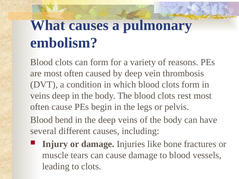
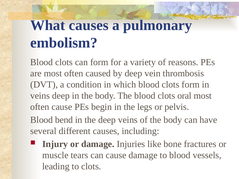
rest: rest -> oral
